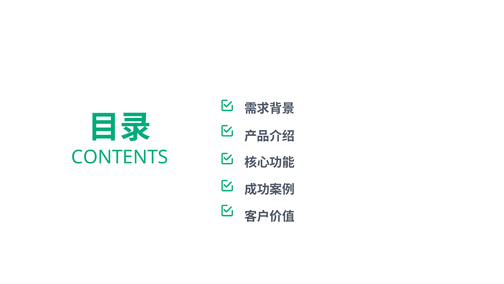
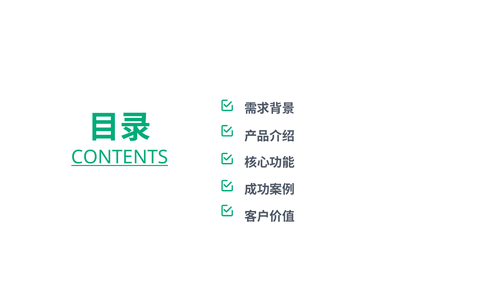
CONTENTS underline: none -> present
